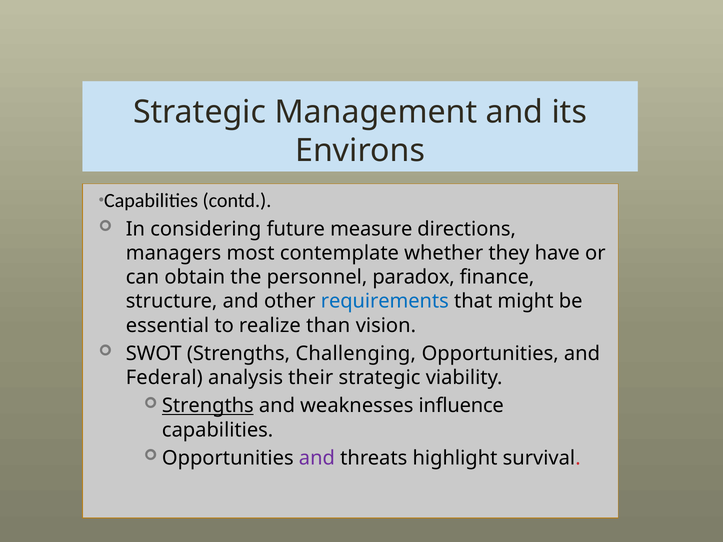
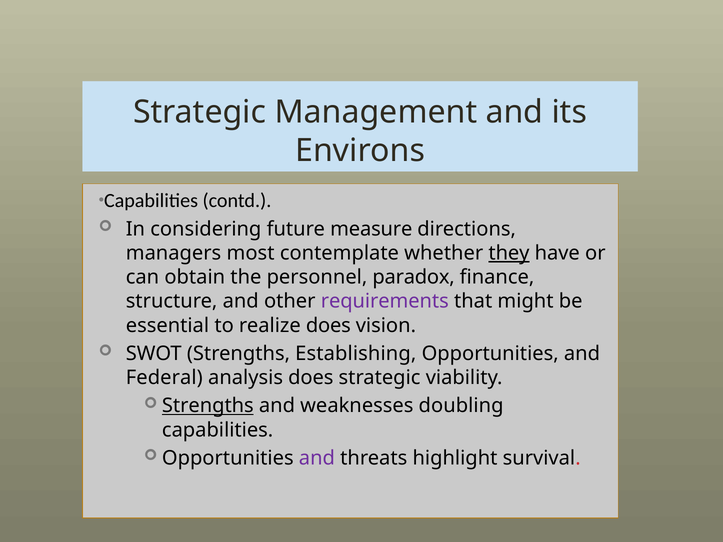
they underline: none -> present
requirements colour: blue -> purple
realize than: than -> does
Challenging: Challenging -> Establishing
analysis their: their -> does
influence: influence -> doubling
